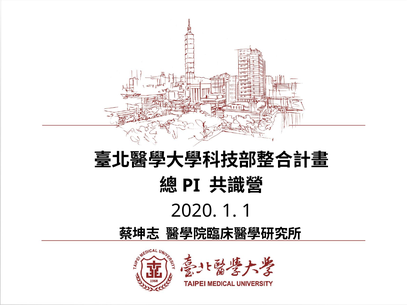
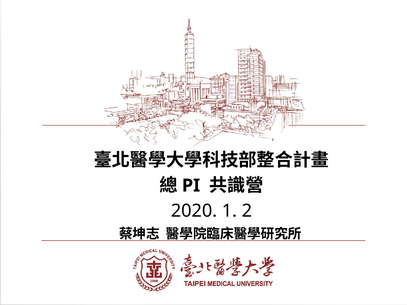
1 1: 1 -> 2
